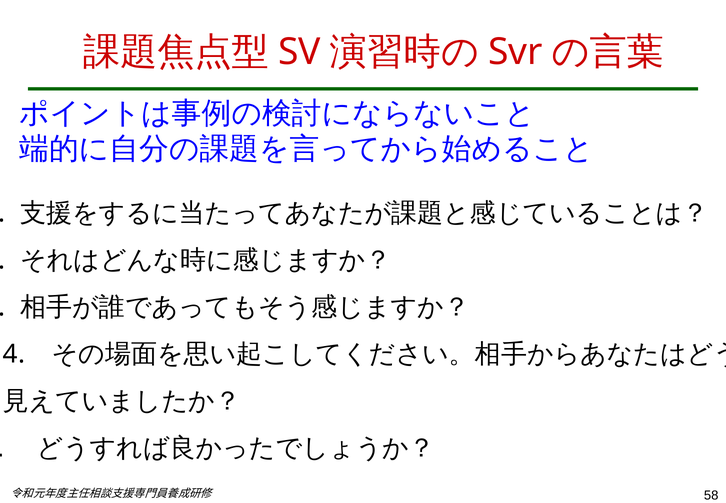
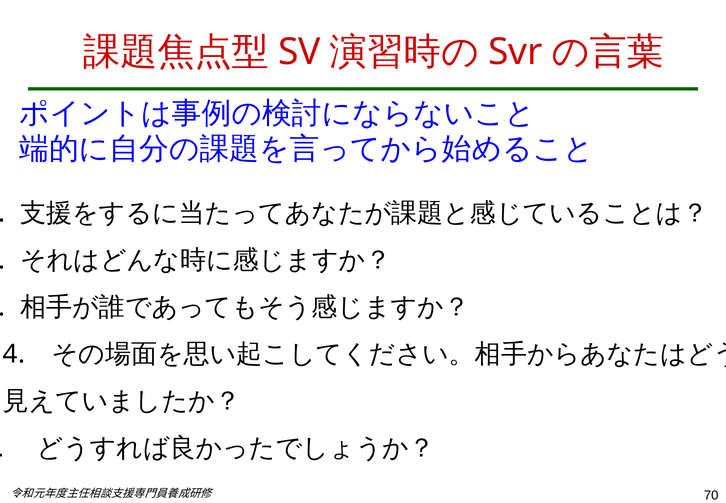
58: 58 -> 70
